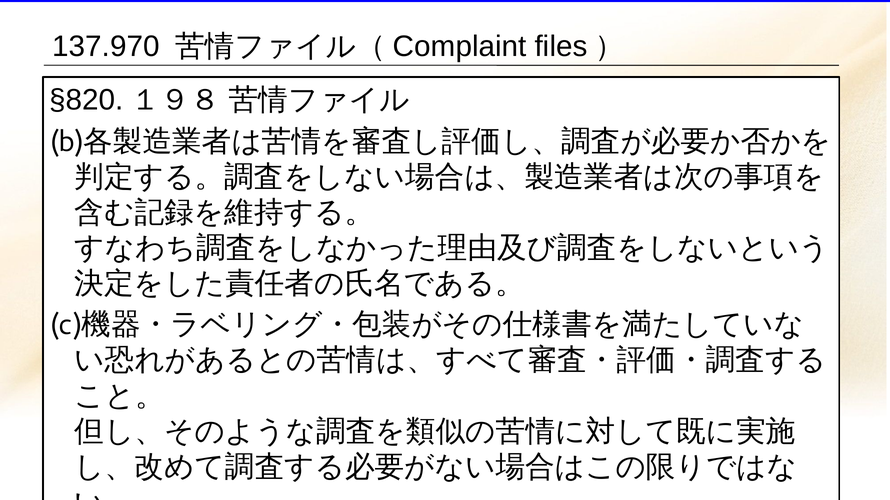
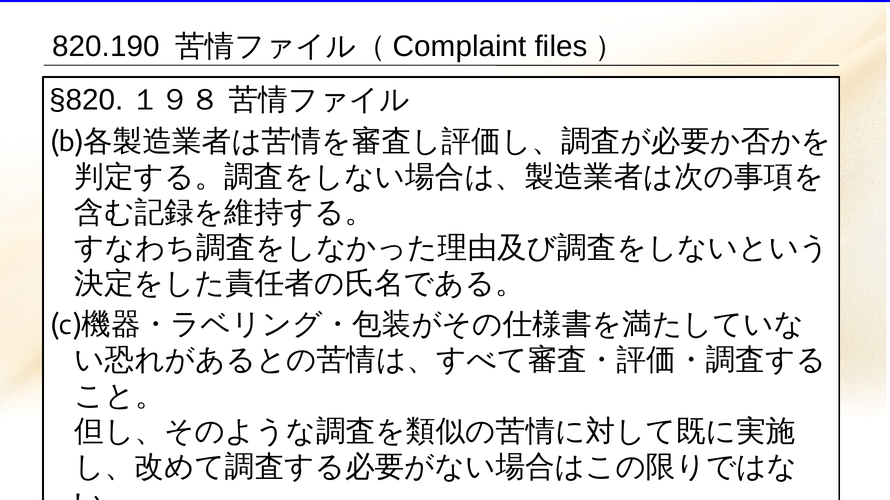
137.970: 137.970 -> 820.190
